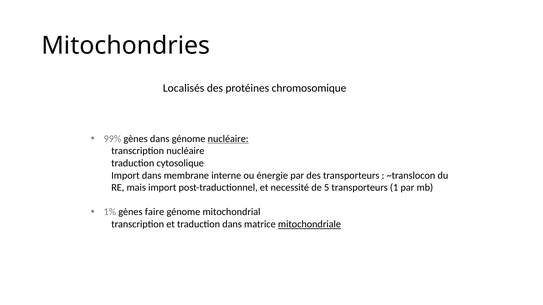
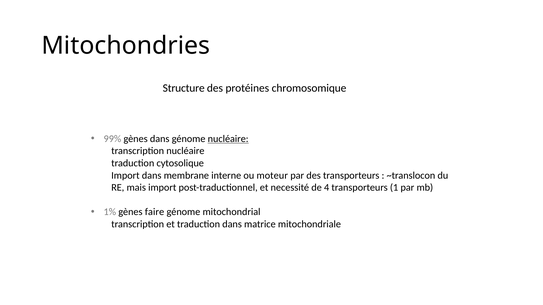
Localisés: Localisés -> Structure
énergie: énergie -> moteur
5: 5 -> 4
mitochondriale underline: present -> none
